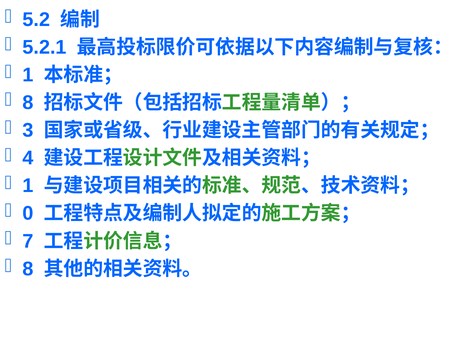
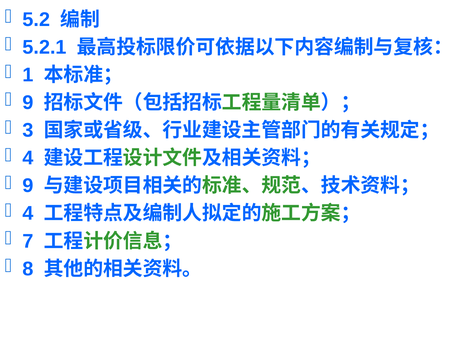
8 at (28, 103): 8 -> 9
1 at (28, 186): 1 -> 9
0 at (28, 214): 0 -> 4
